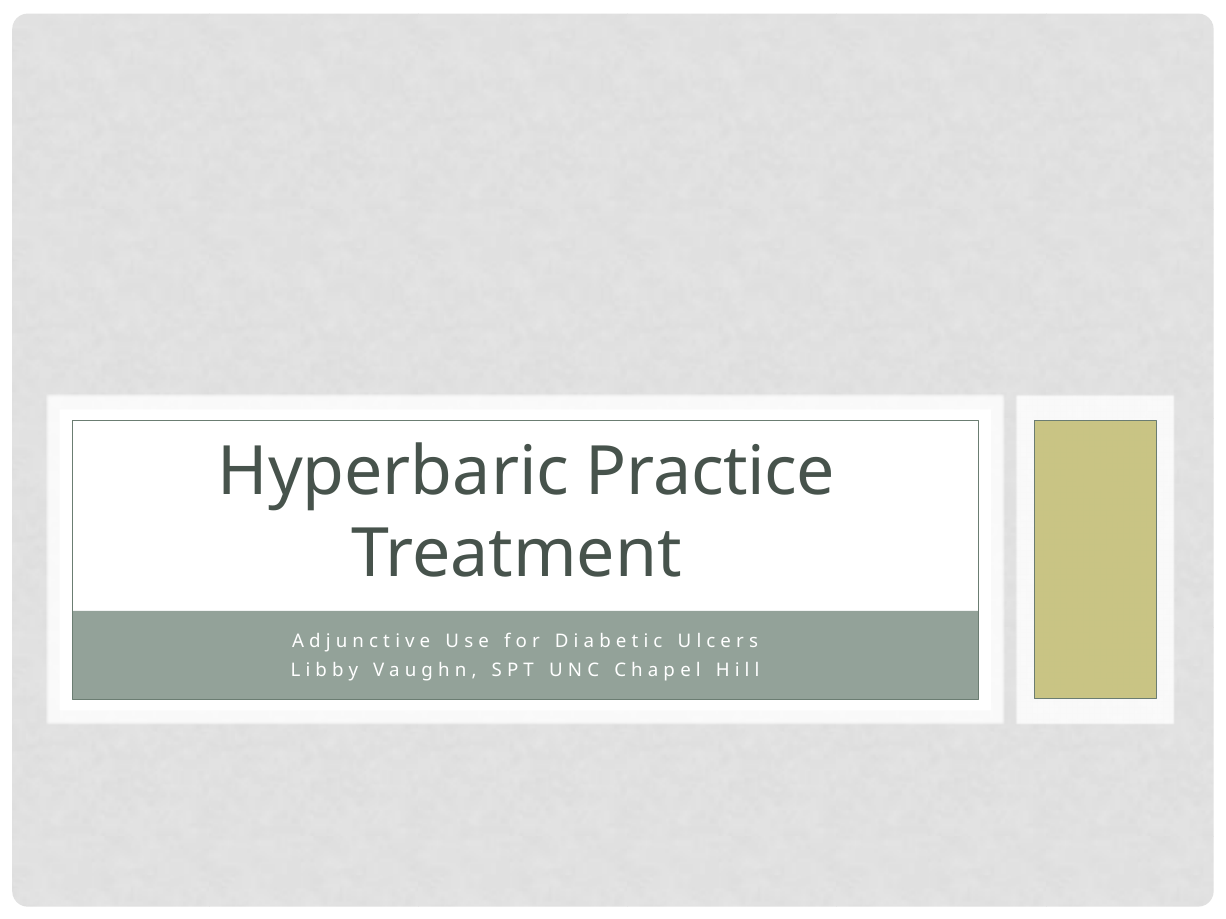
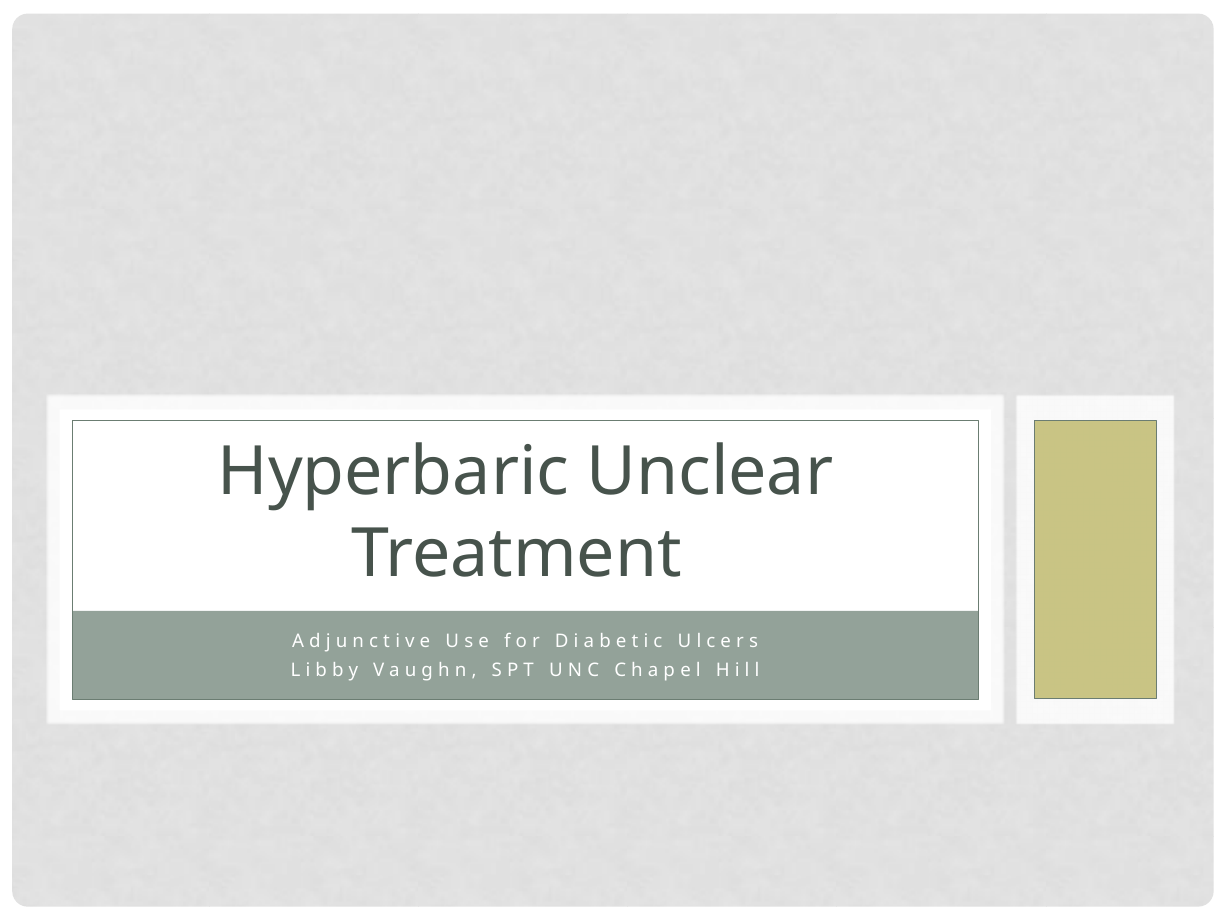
Practice: Practice -> Unclear
